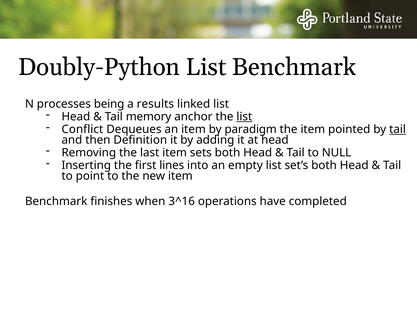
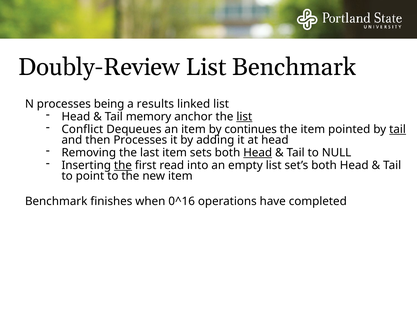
Doubly-Python: Doubly-Python -> Doubly-Review
paradigm: paradigm -> continues
then Definition: Definition -> Processes
Head at (258, 153) underline: none -> present
the at (123, 165) underline: none -> present
lines: lines -> read
3^16: 3^16 -> 0^16
